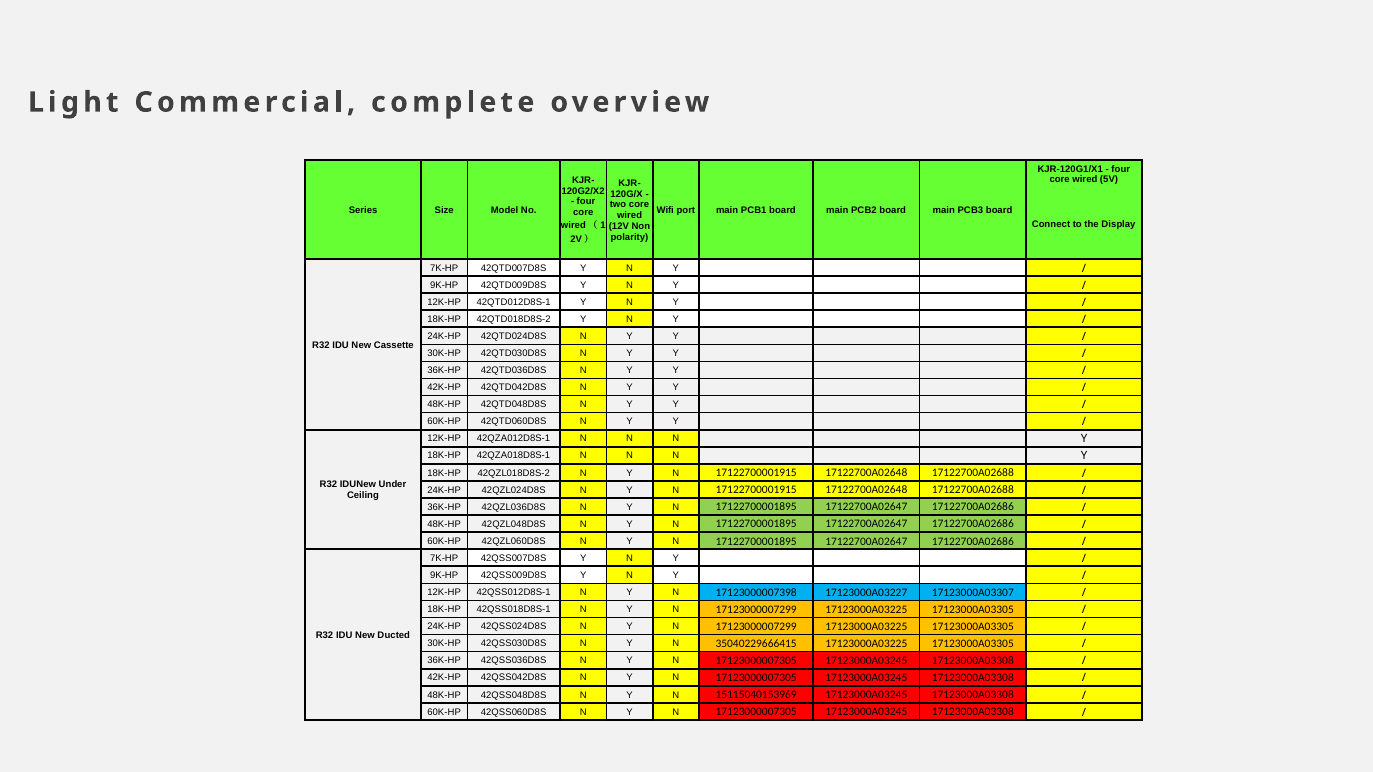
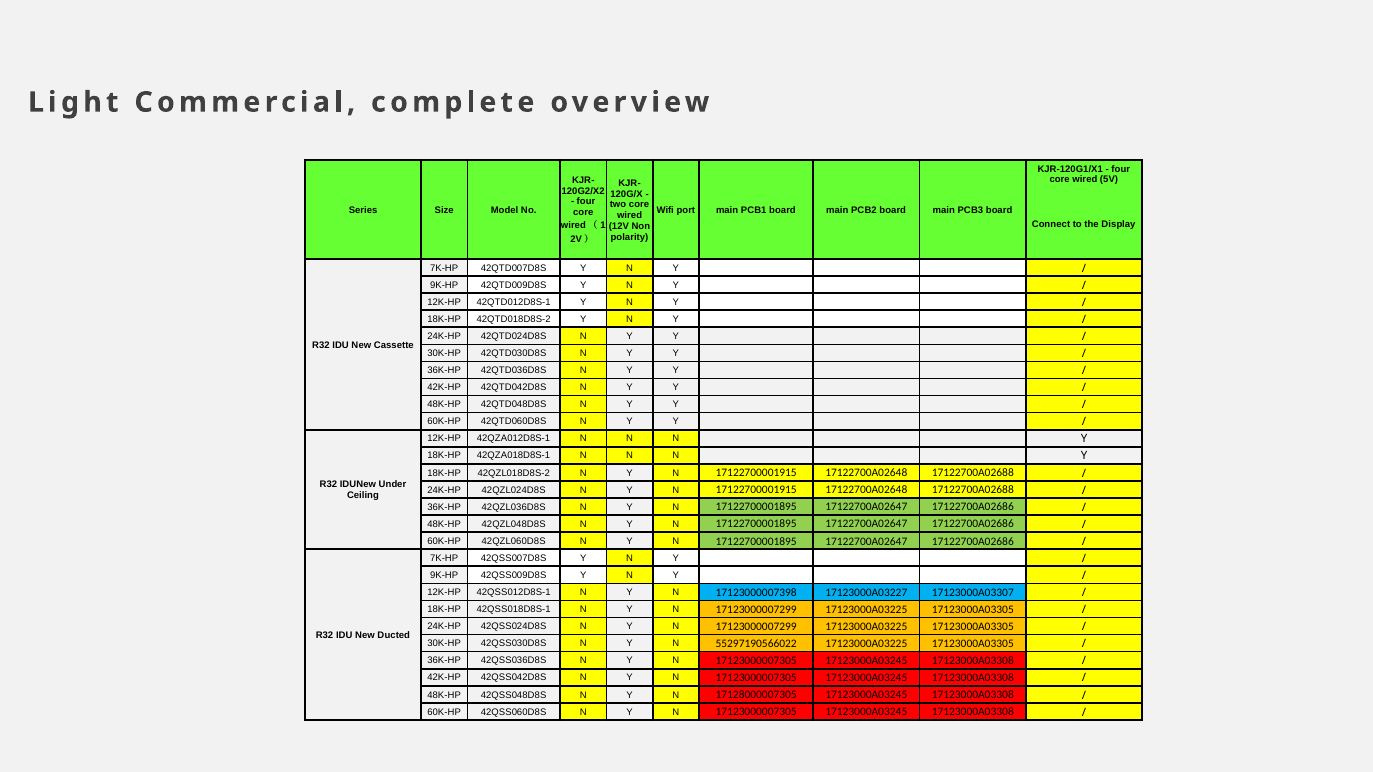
35040229666415: 35040229666415 -> 55297190566022
15115040153969: 15115040153969 -> 17128000007305
